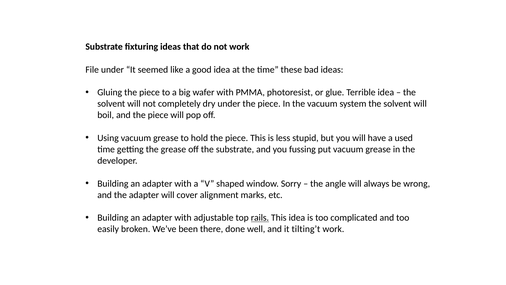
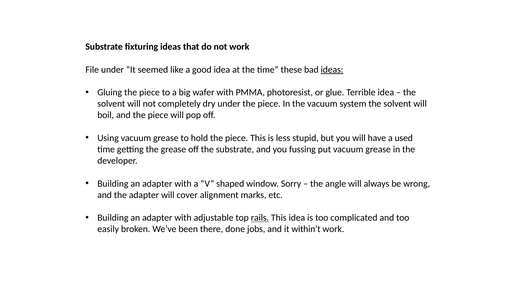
ideas at (332, 69) underline: none -> present
well: well -> jobs
tilting’t: tilting’t -> within’t
